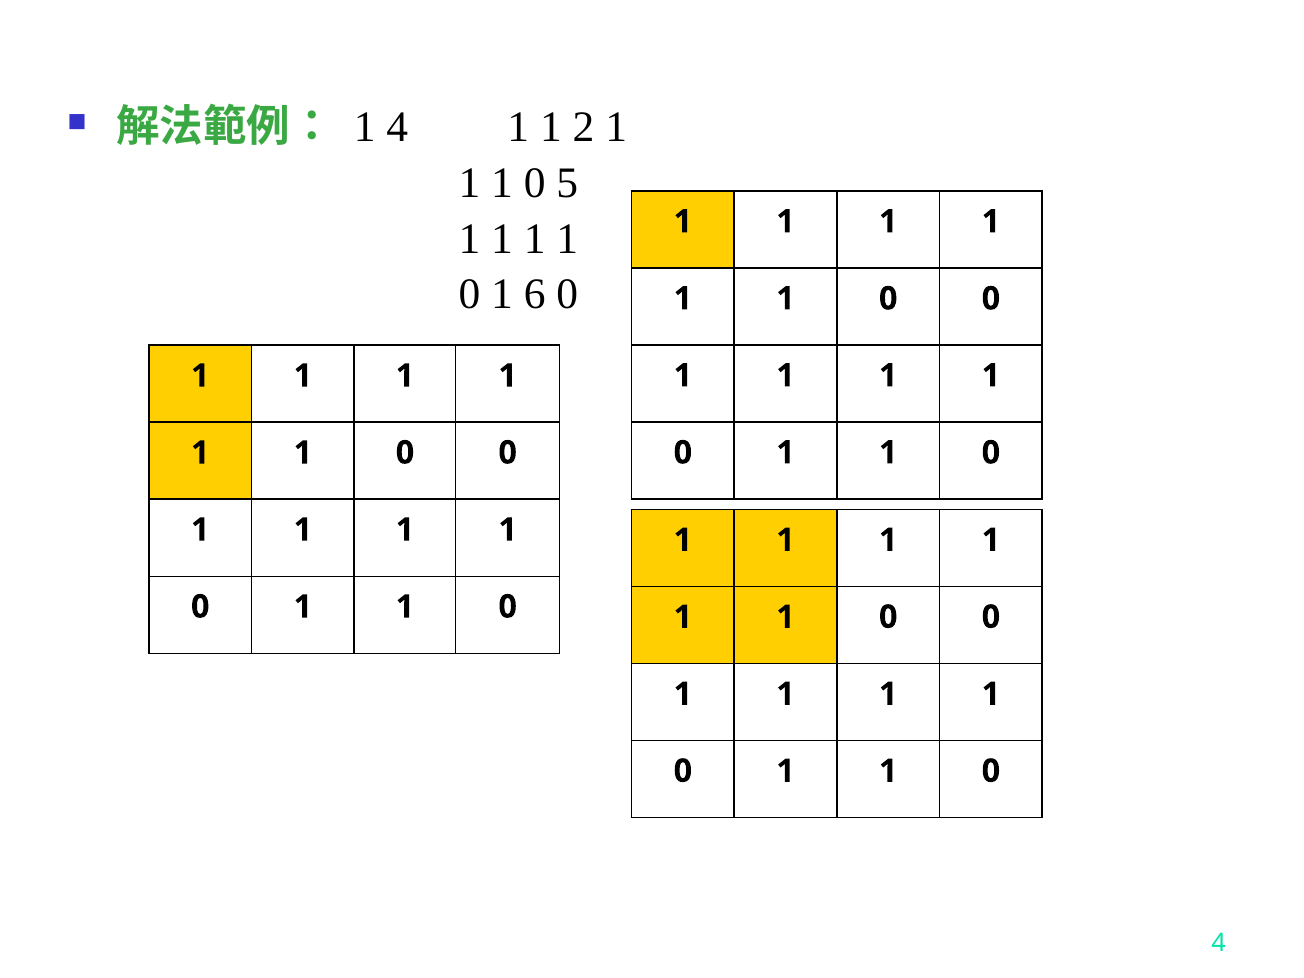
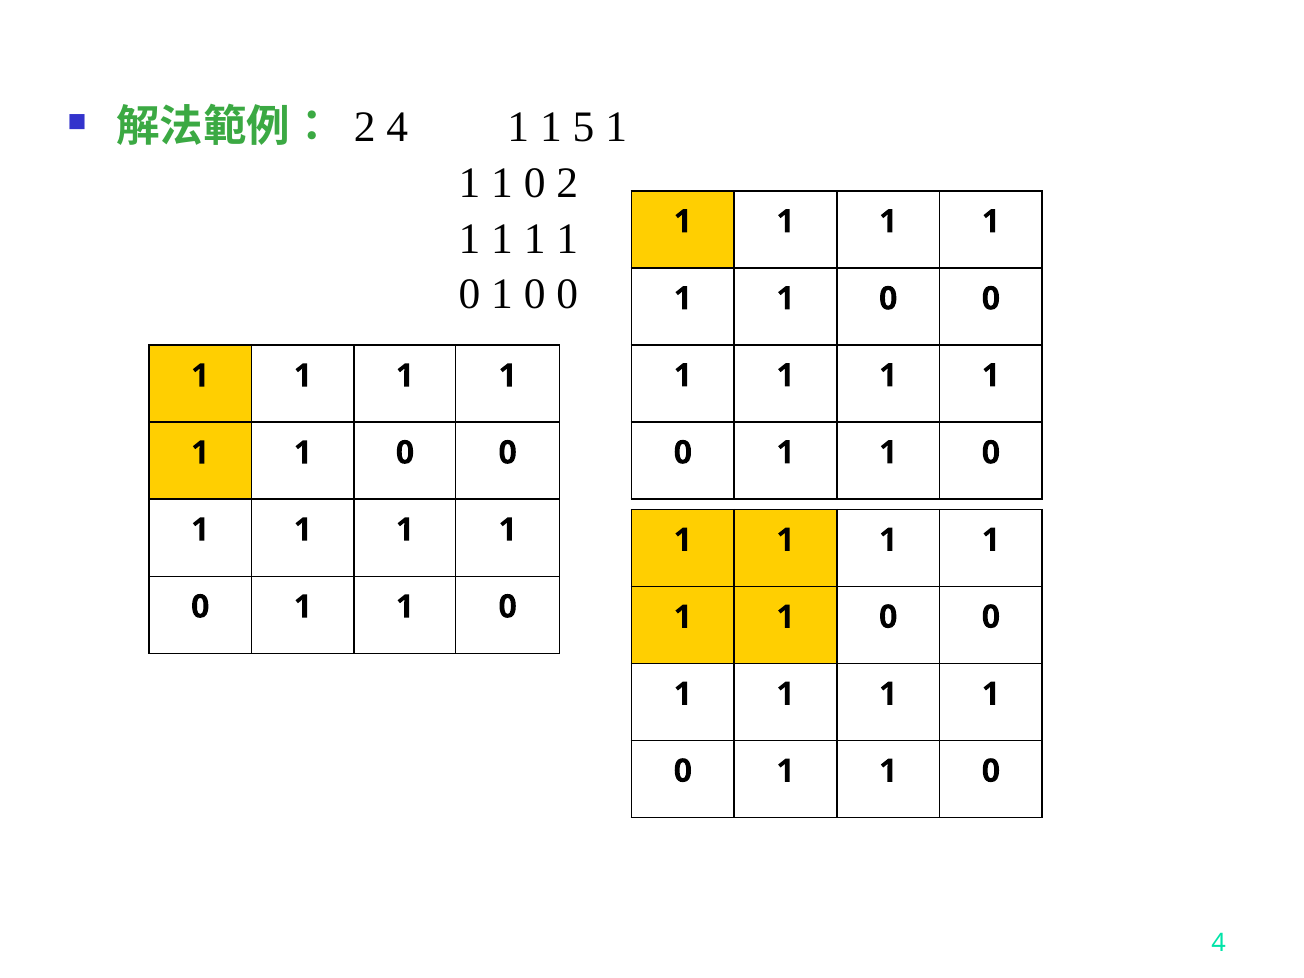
1 at (365, 128): 1 -> 2
2: 2 -> 5
0 5: 5 -> 2
0 1 6: 6 -> 0
